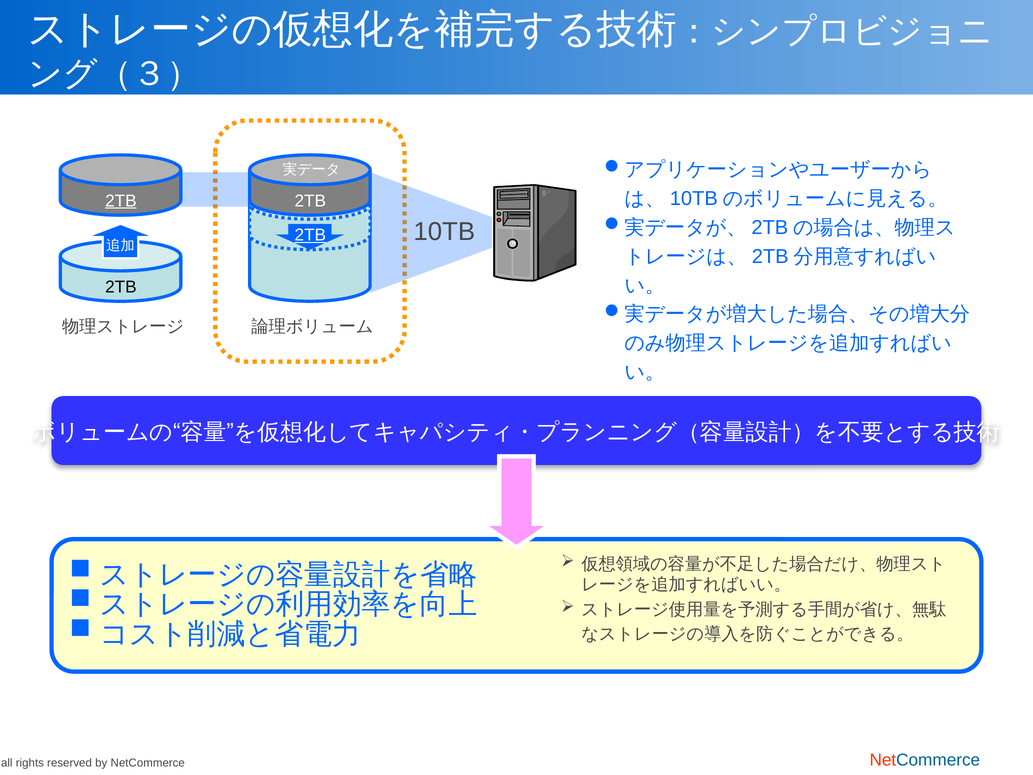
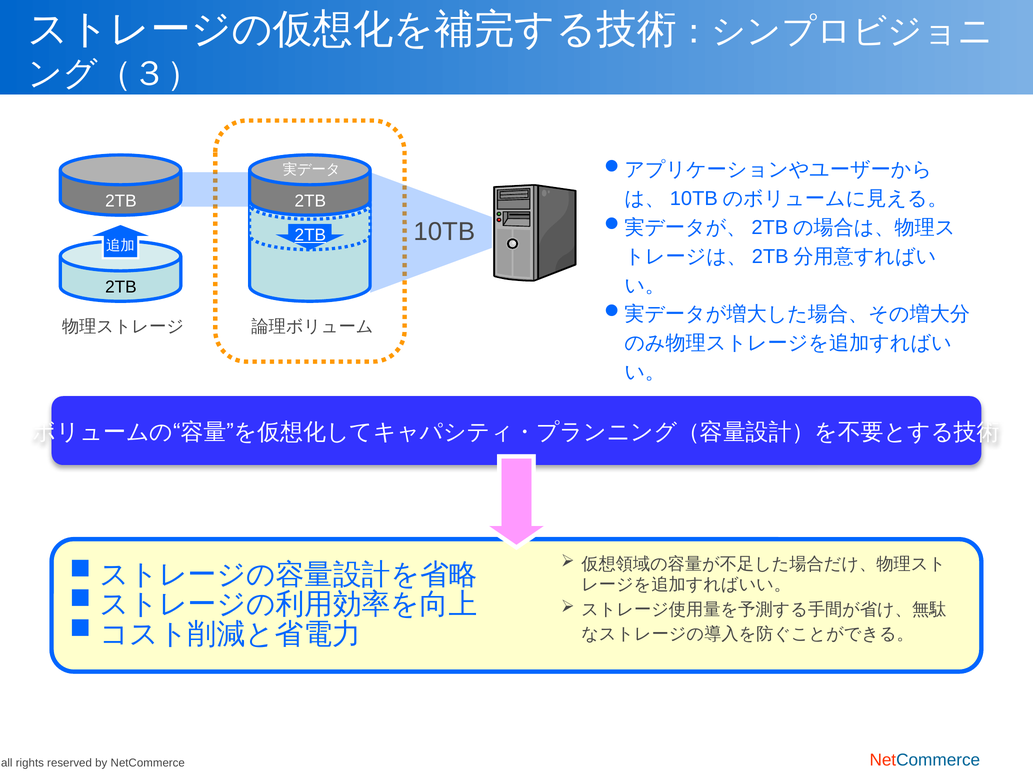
2TB at (121, 201) underline: present -> none
